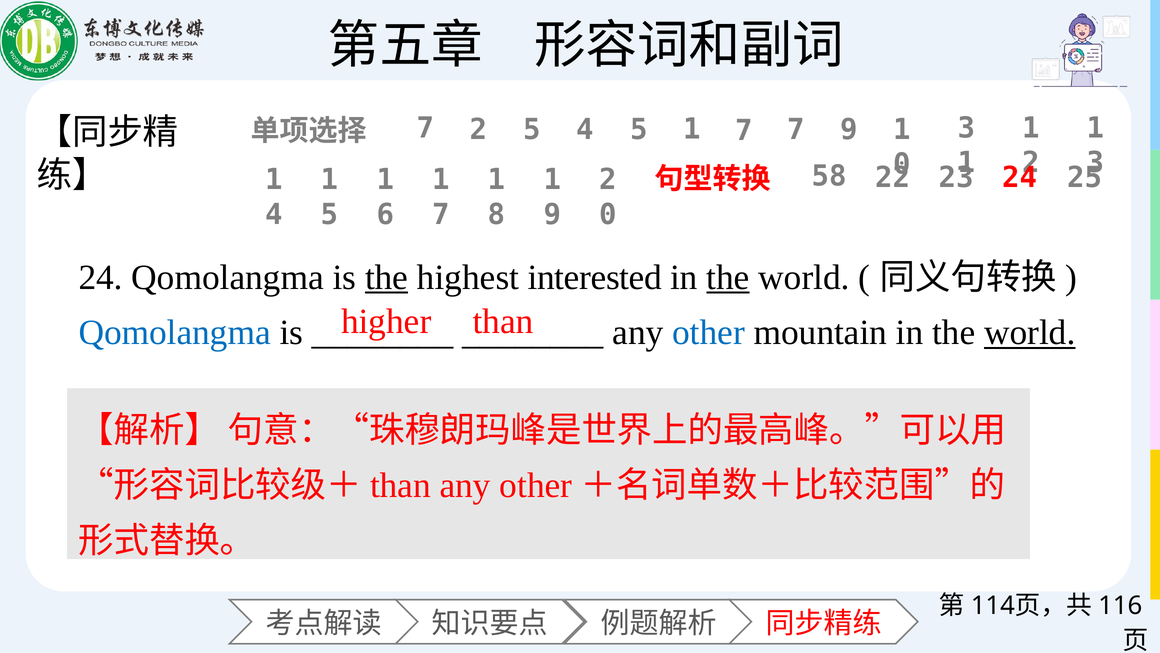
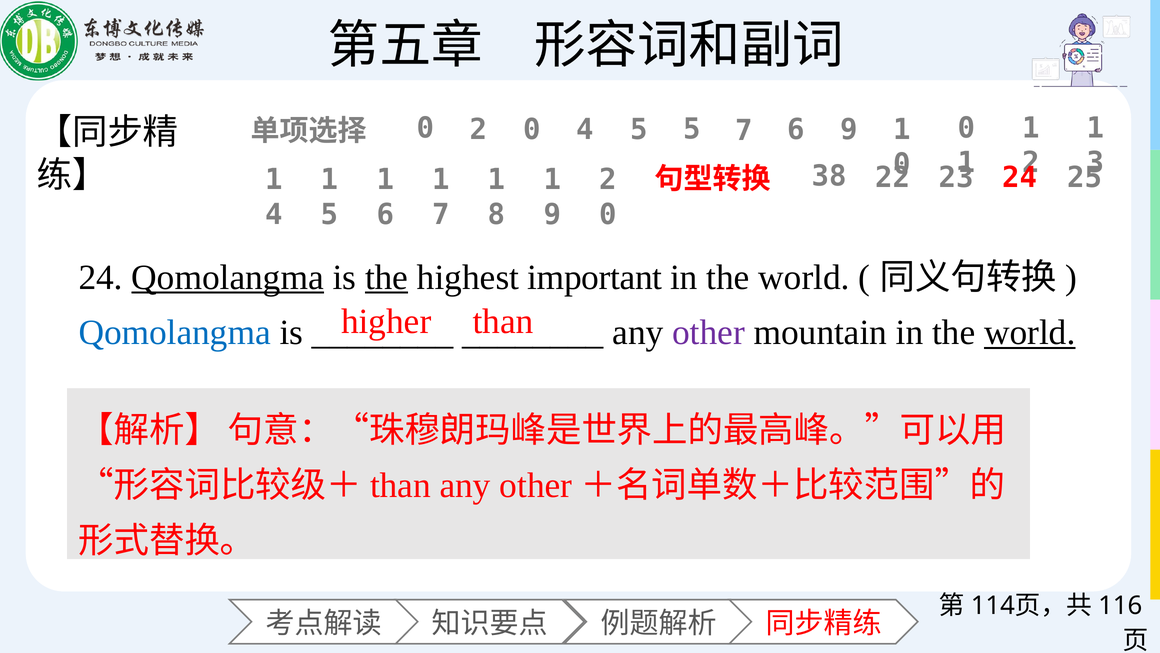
7 at (426, 128): 7 -> 0
5 at (532, 129): 5 -> 0
4 5 1: 1 -> 5
7 7: 7 -> 6
9 3: 3 -> 0
58: 58 -> 38
Qomolangma at (228, 277) underline: none -> present
interested: interested -> important
the at (728, 277) underline: present -> none
other colour: blue -> purple
